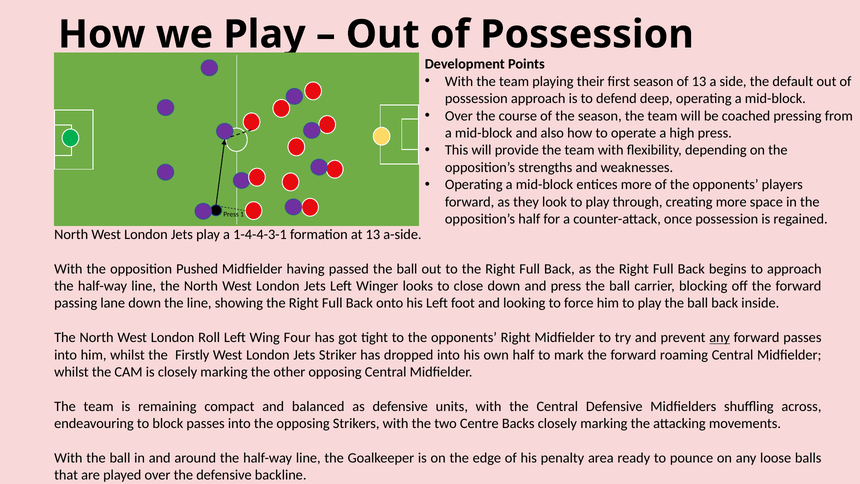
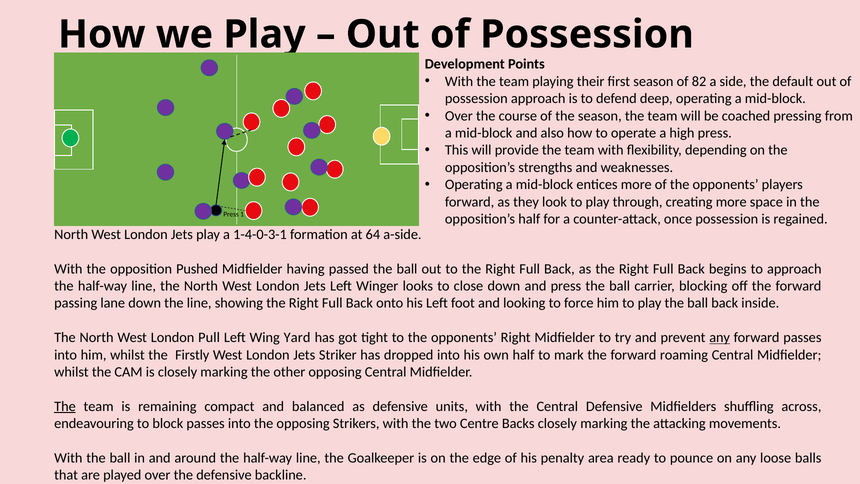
of 13: 13 -> 82
1-4-4-3-1: 1-4-4-3-1 -> 1-4-0-3-1
at 13: 13 -> 64
Roll: Roll -> Pull
Four: Four -> Yard
The at (65, 406) underline: none -> present
